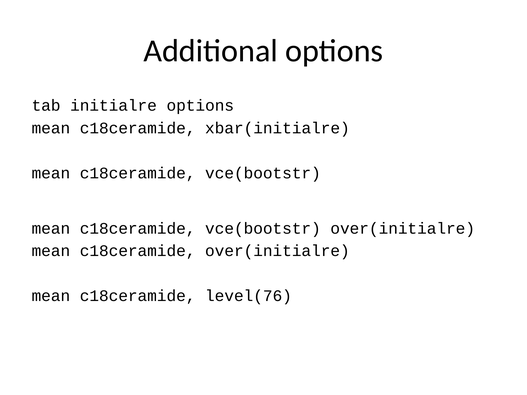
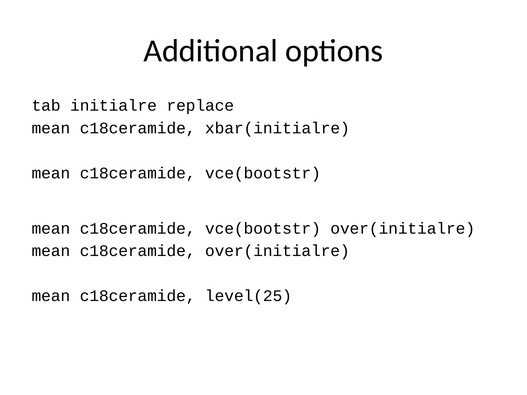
initialre options: options -> replace
level(76: level(76 -> level(25
